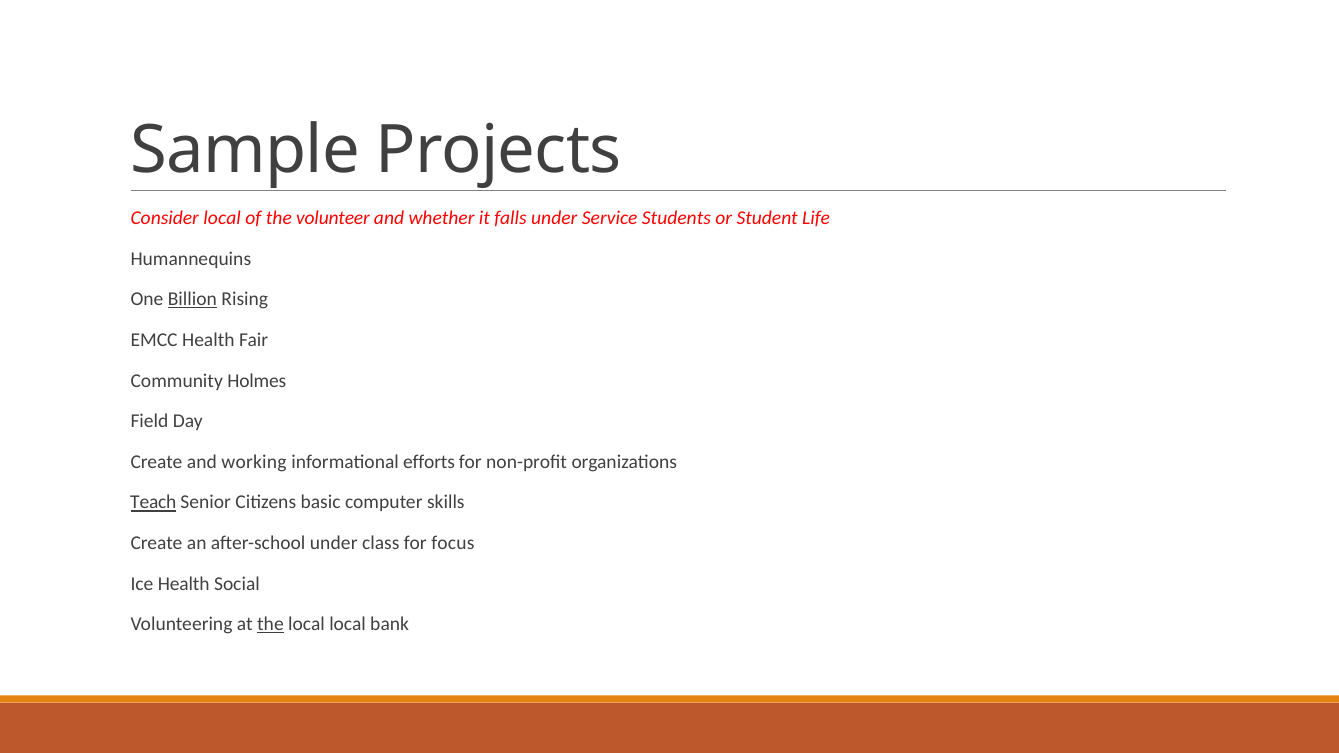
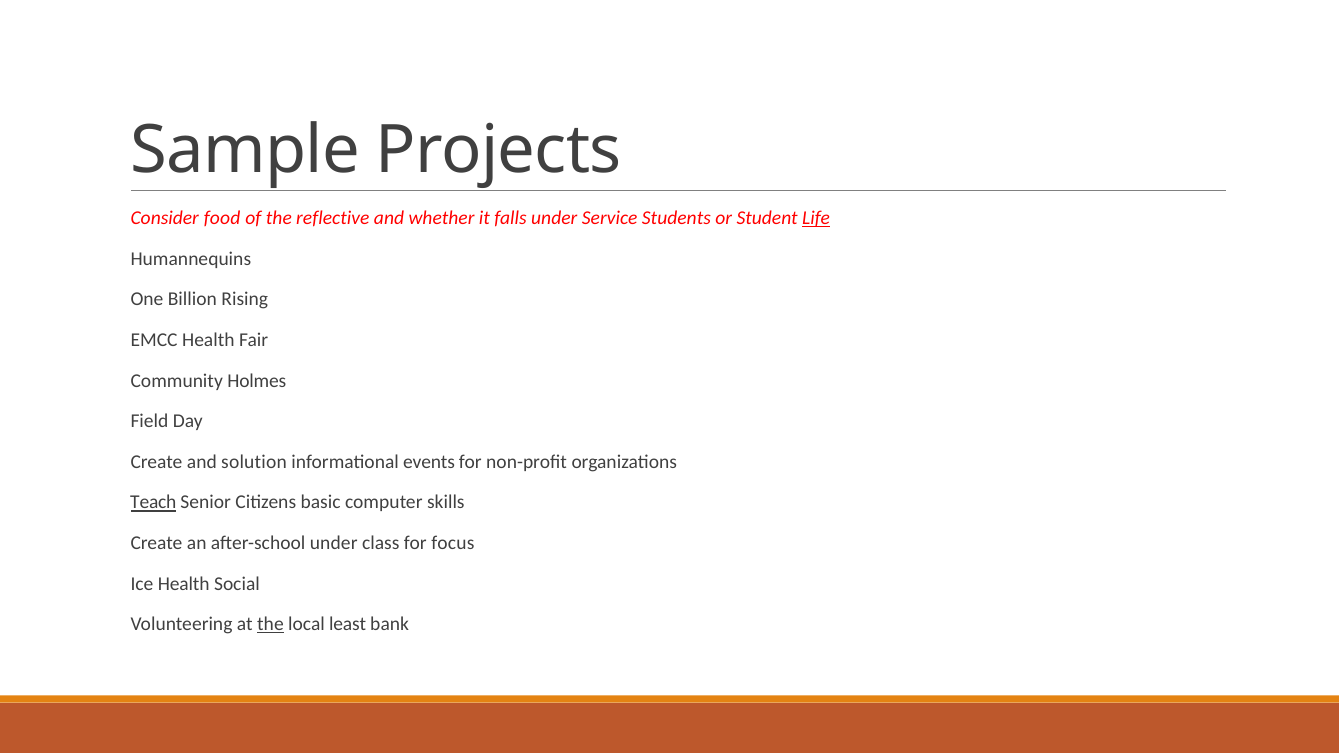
Consider local: local -> food
volunteer: volunteer -> reflective
Life underline: none -> present
Billion underline: present -> none
working: working -> solution
efforts: efforts -> events
local local: local -> least
